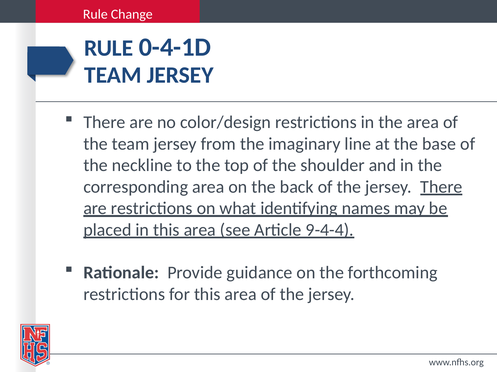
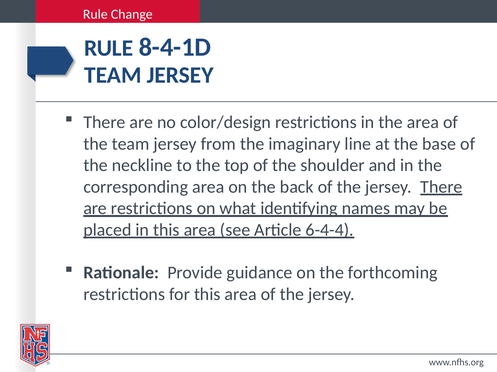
0-4-1D: 0-4-1D -> 8-4-1D
9-4-4: 9-4-4 -> 6-4-4
